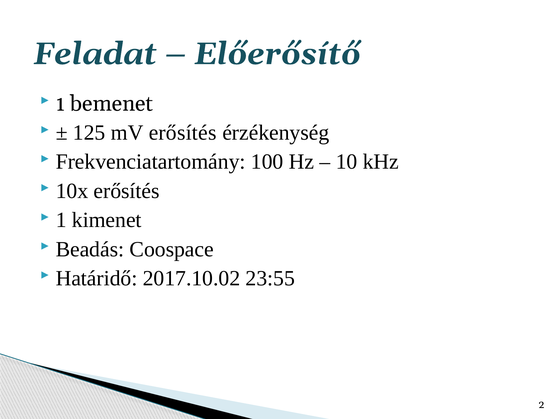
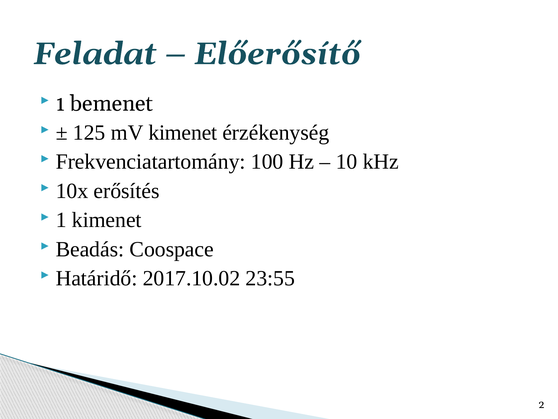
mV erősítés: erősítés -> kimenet
